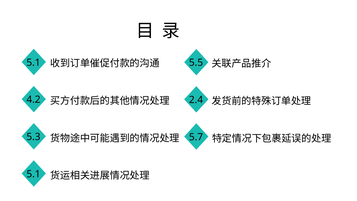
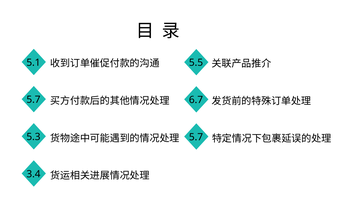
4.2 at (33, 100): 4.2 -> 5.7
2.4: 2.4 -> 6.7
5.1 at (33, 174): 5.1 -> 3.4
